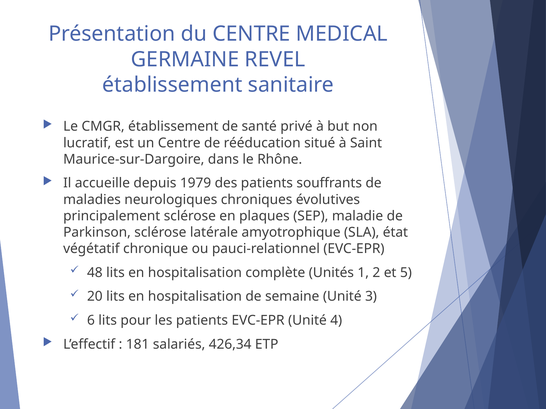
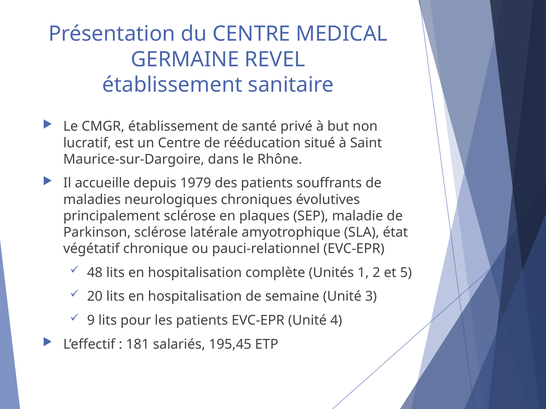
6: 6 -> 9
426,34: 426,34 -> 195,45
